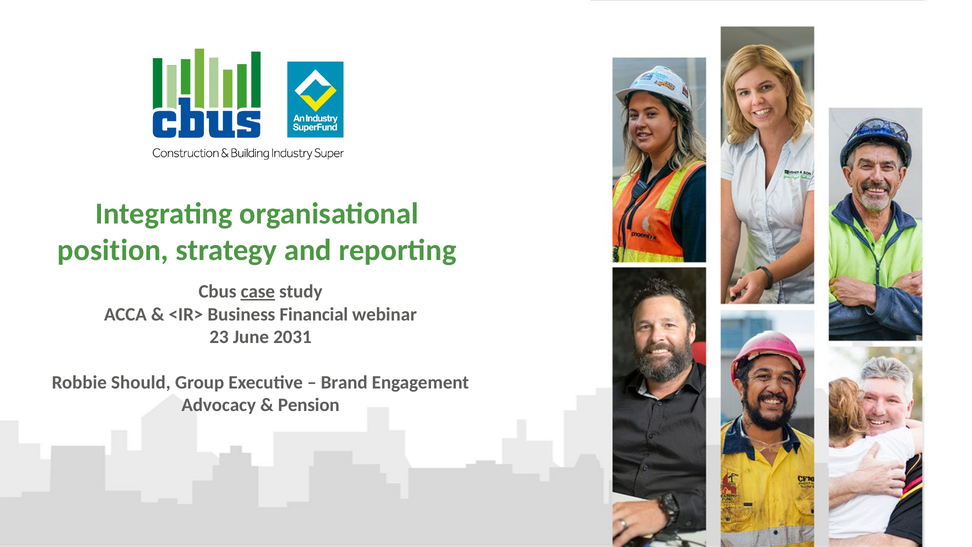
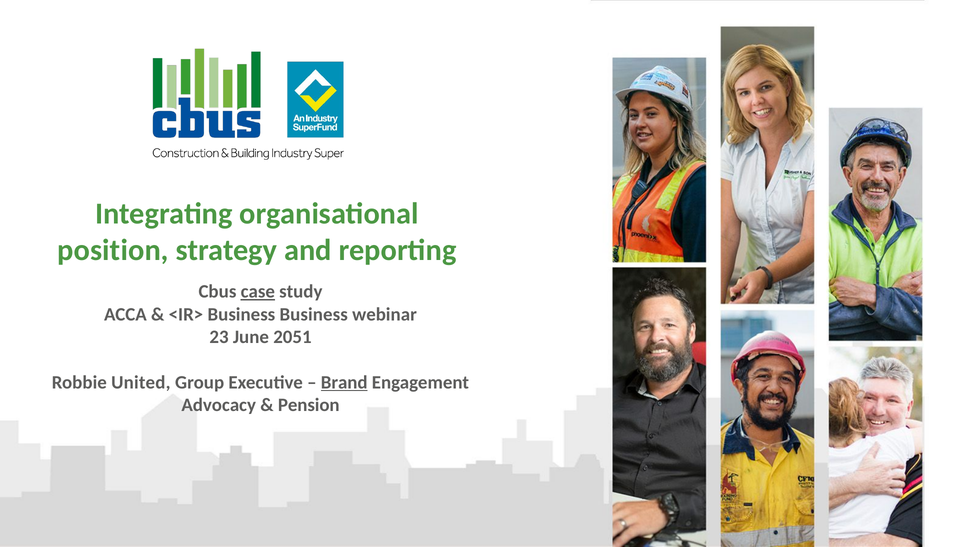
Business Financial: Financial -> Business
2031: 2031 -> 2051
Should: Should -> United
Brand underline: none -> present
